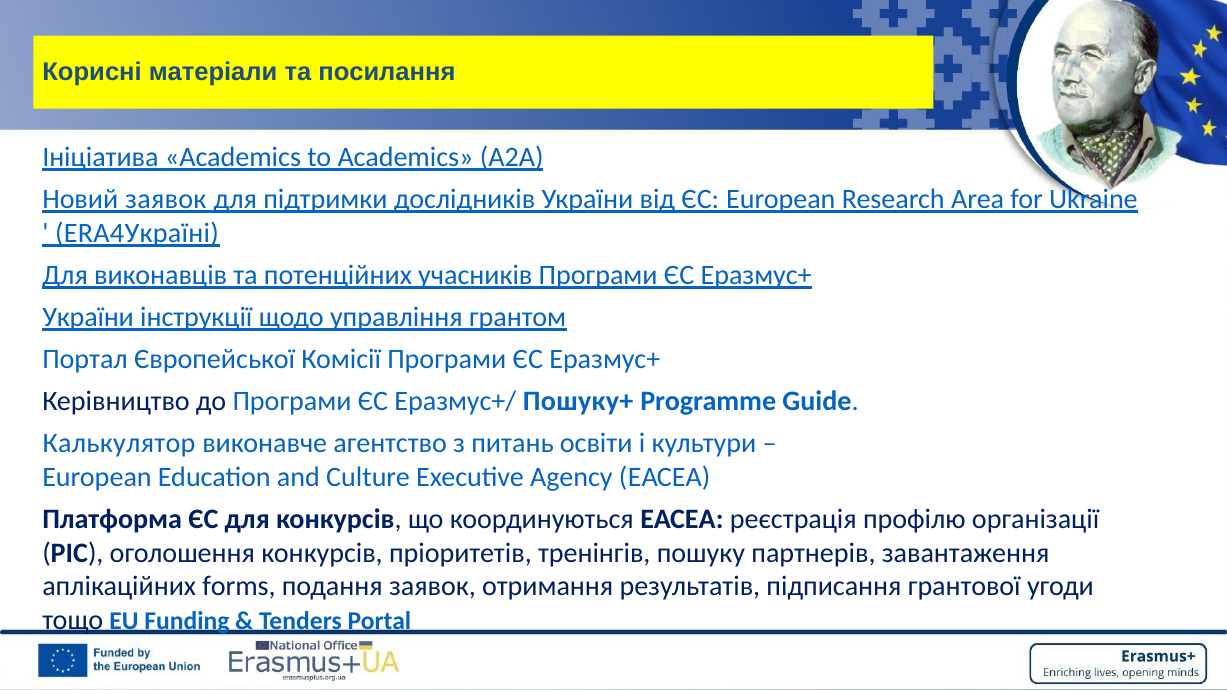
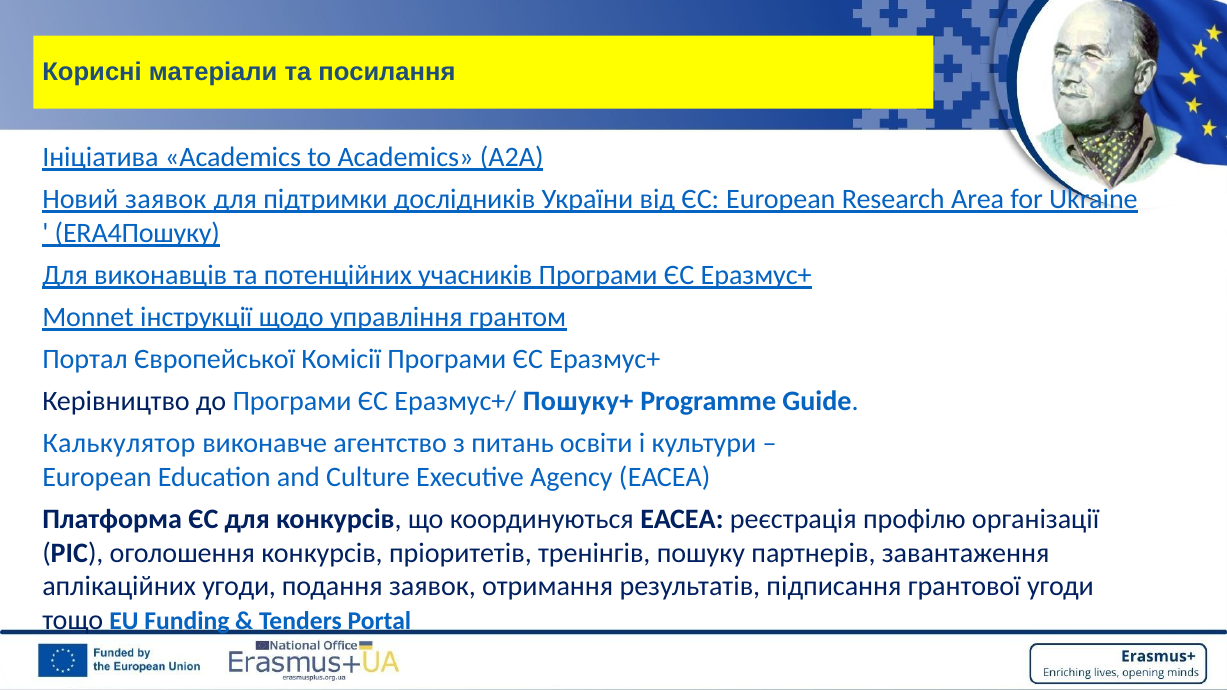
ERA4Україні: ERA4Україні -> ERA4Пошуку
України at (88, 318): України -> Monnet
аплікаційних forms: forms -> угоди
